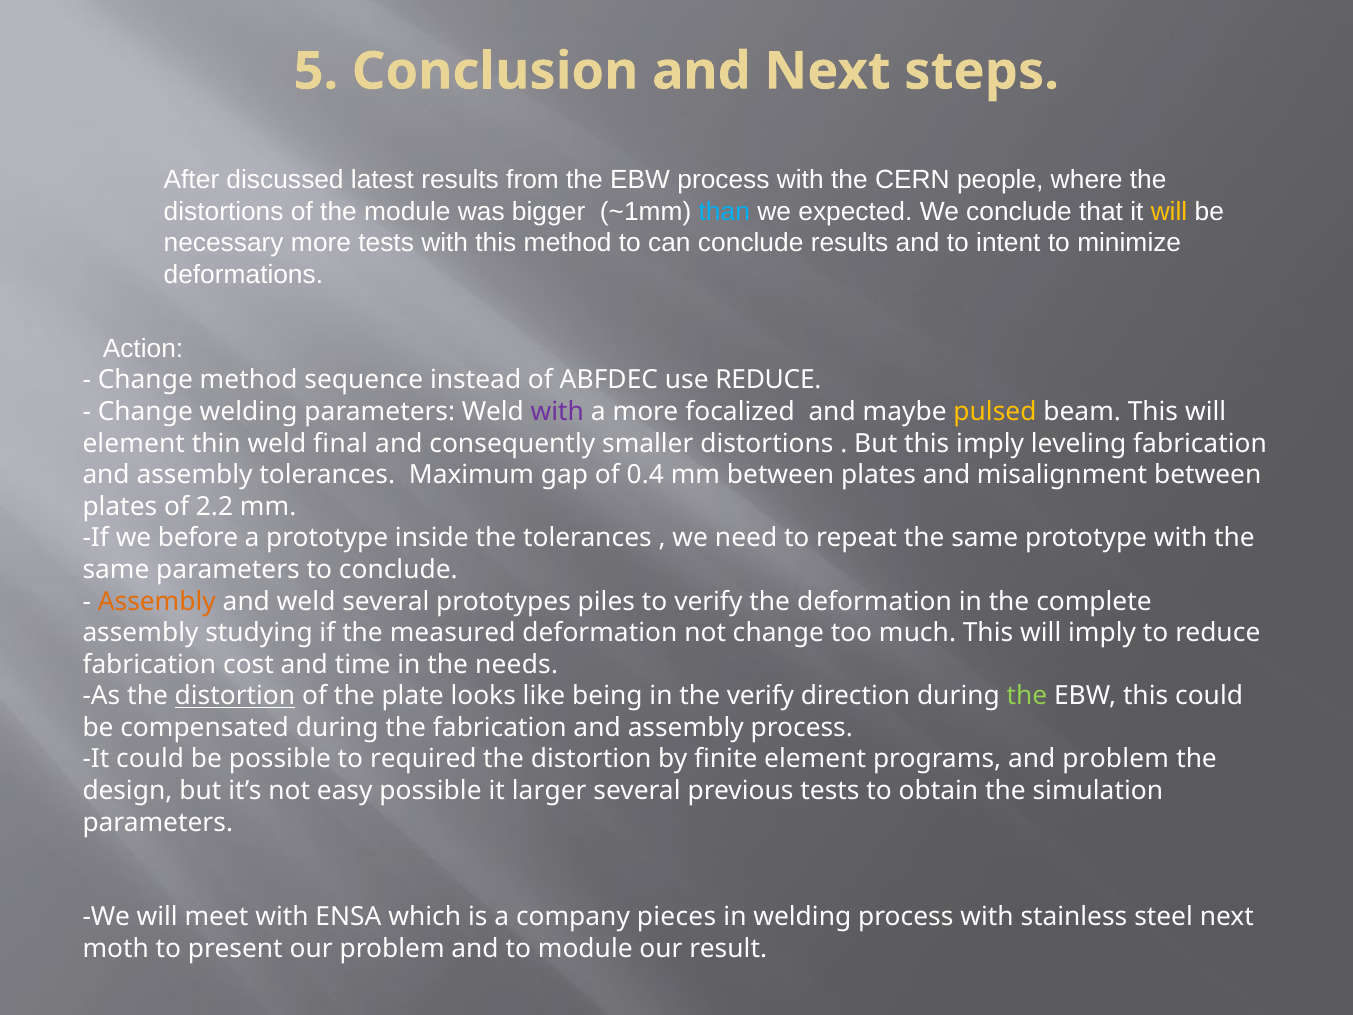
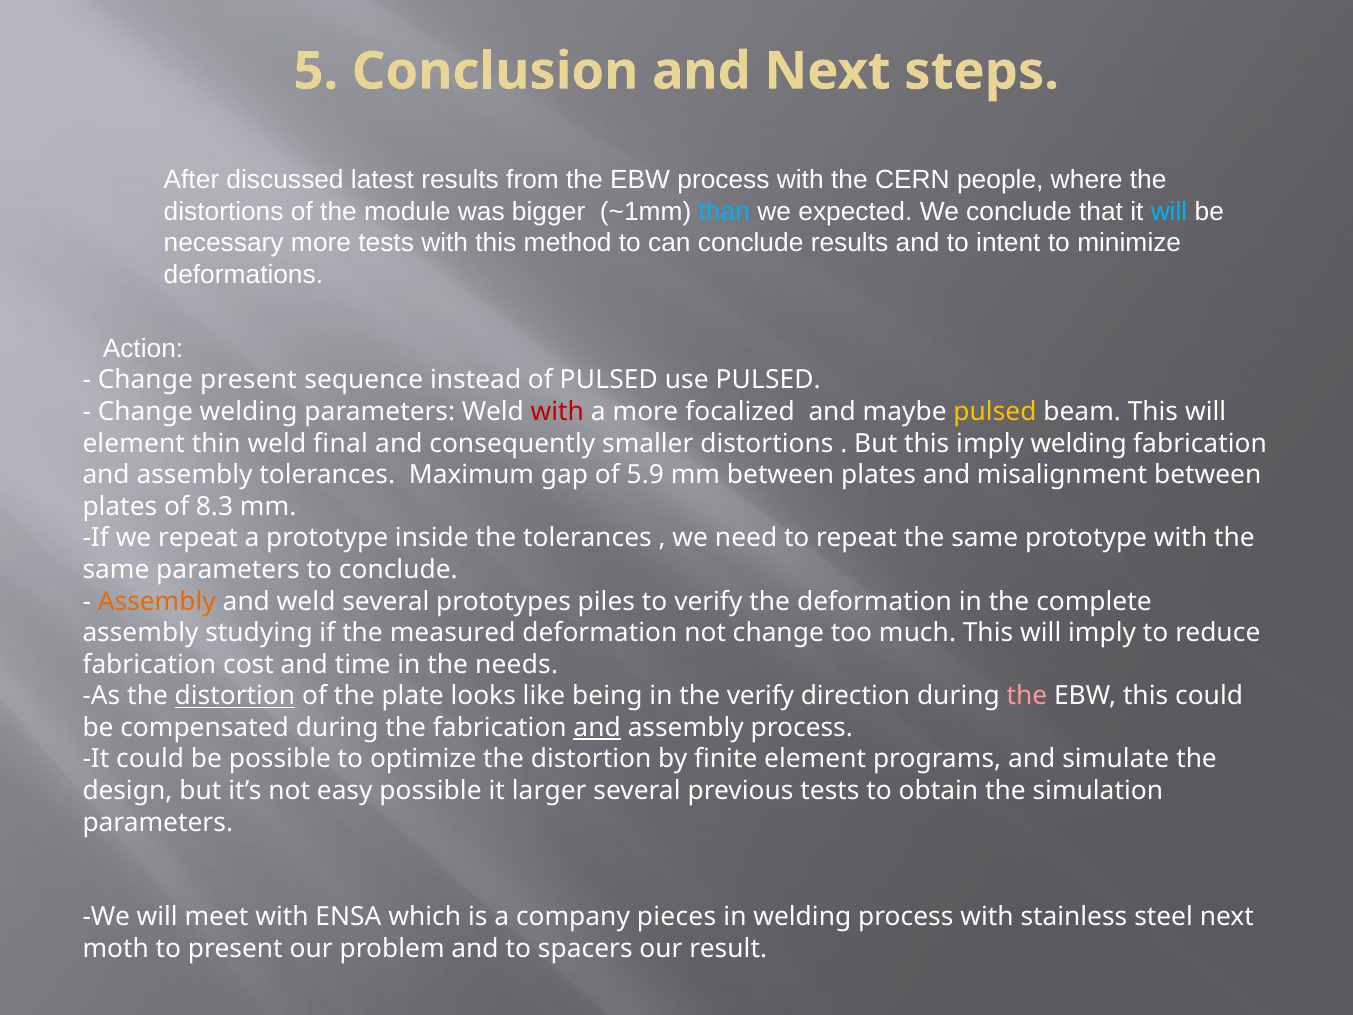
will at (1169, 212) colour: yellow -> light blue
Change method: method -> present
of ABFDEC: ABFDEC -> PULSED
use REDUCE: REDUCE -> PULSED
with at (557, 412) colour: purple -> red
imply leveling: leveling -> welding
0.4: 0.4 -> 5.9
2.2: 2.2 -> 8.3
we before: before -> repeat
the at (1027, 696) colour: light green -> pink
and at (597, 728) underline: none -> present
required: required -> optimize
and problem: problem -> simulate
to module: module -> spacers
